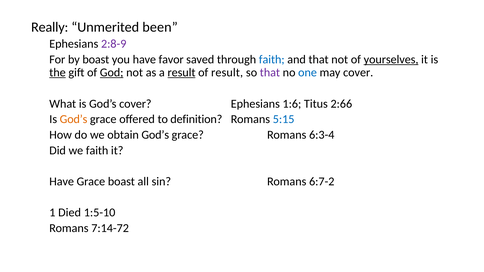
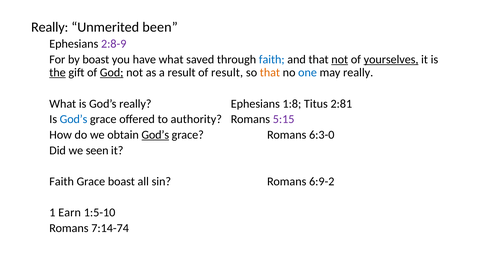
have favor: favor -> what
not at (340, 60) underline: none -> present
result at (182, 73) underline: present -> none
that at (270, 73) colour: purple -> orange
may cover: cover -> really
God’s cover: cover -> really
1:6: 1:6 -> 1:8
2:66: 2:66 -> 2:81
God’s at (74, 119) colour: orange -> blue
definition: definition -> authority
5:15 colour: blue -> purple
God’s at (155, 135) underline: none -> present
6:3-4: 6:3-4 -> 6:3-0
we faith: faith -> seen
Have at (62, 182): Have -> Faith
6:7-2: 6:7-2 -> 6:9-2
Died: Died -> Earn
7:14-72: 7:14-72 -> 7:14-74
